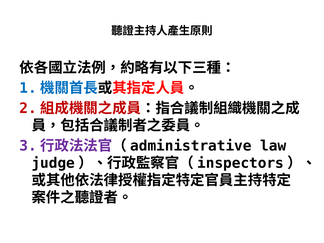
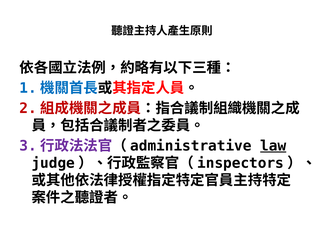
law underline: none -> present
